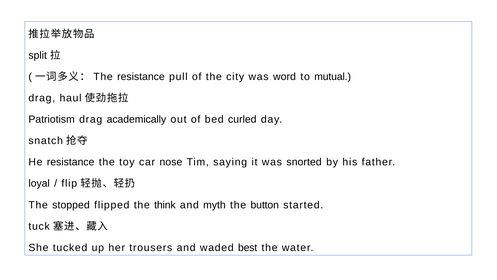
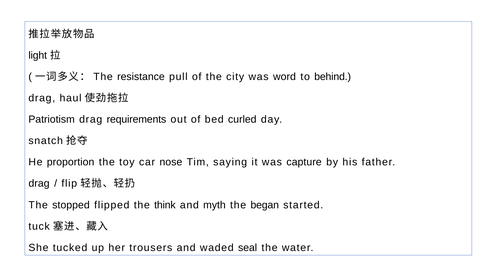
split: split -> light
mutual: mutual -> behind
academically: academically -> requirements
He resistance: resistance -> proportion
snorted: snorted -> capture
loyal at (39, 183): loyal -> drag
button: button -> began
best: best -> seal
